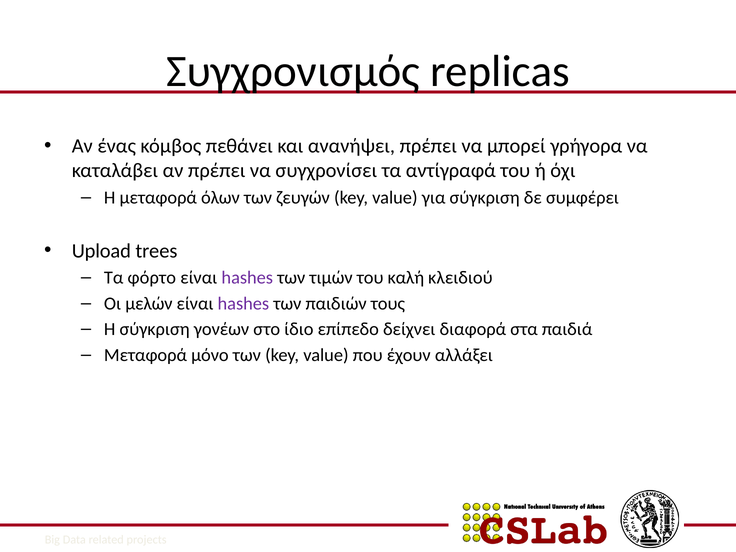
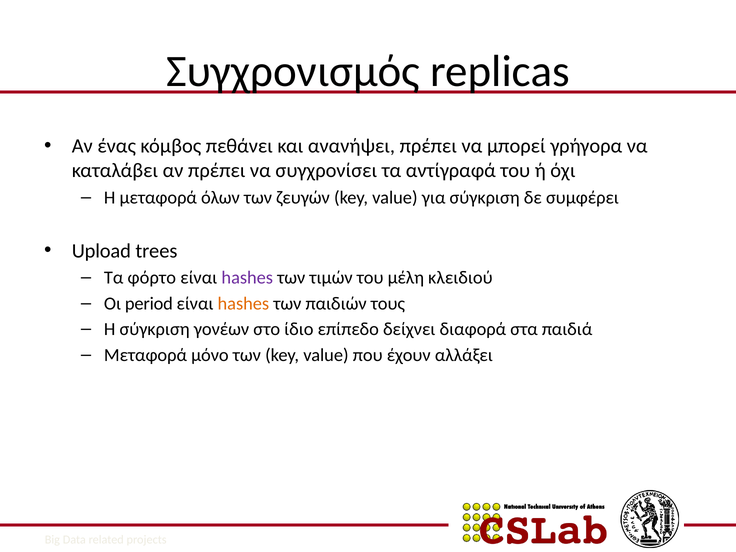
καλή: καλή -> μέλη
μελών: μελών -> period
hashes at (243, 303) colour: purple -> orange
